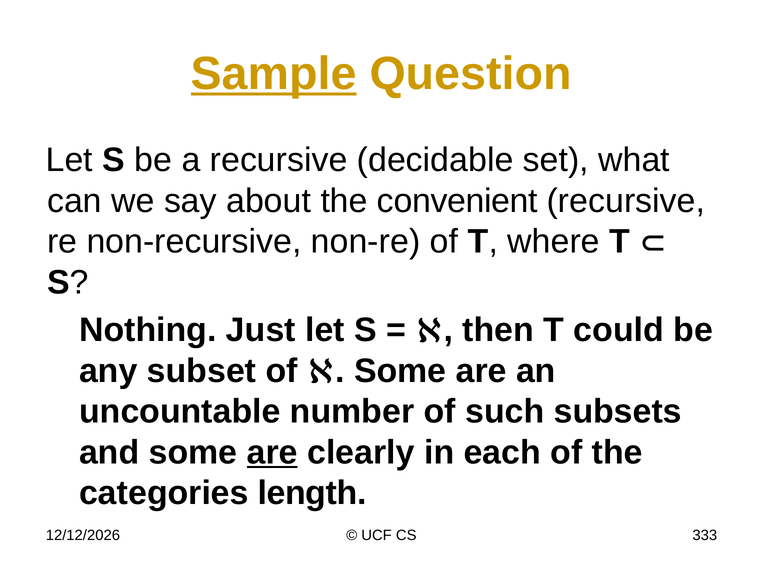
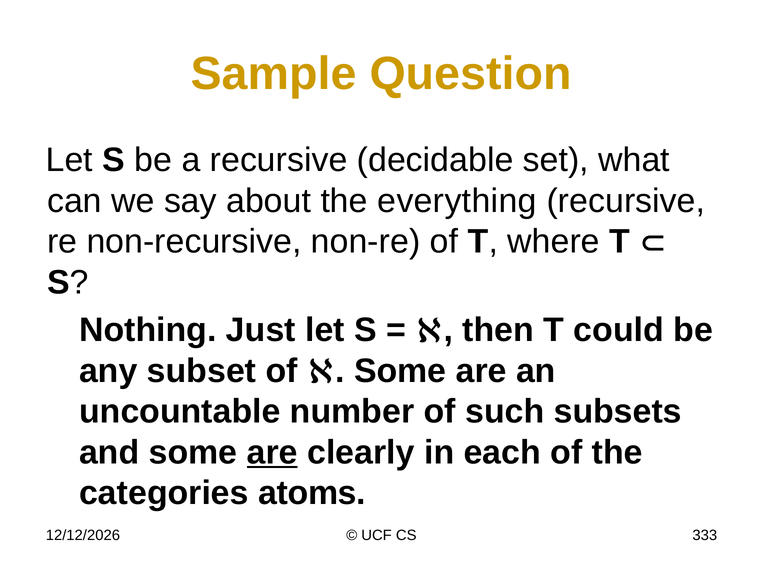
Sample underline: present -> none
convenient: convenient -> everything
length: length -> atoms
